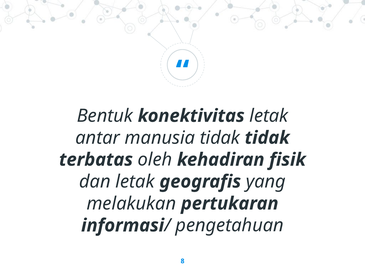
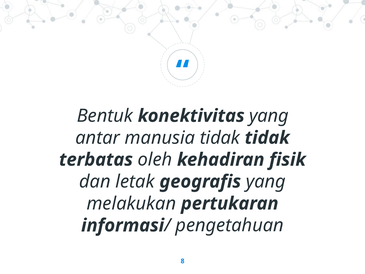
konektivitas letak: letak -> yang
